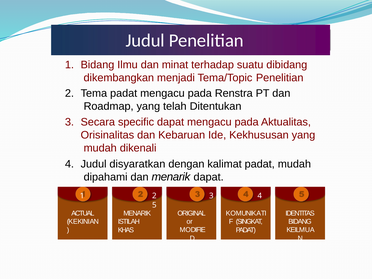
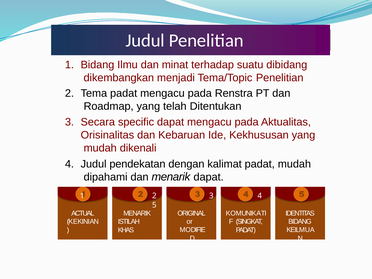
disyaratkan: disyaratkan -> pendekatan
